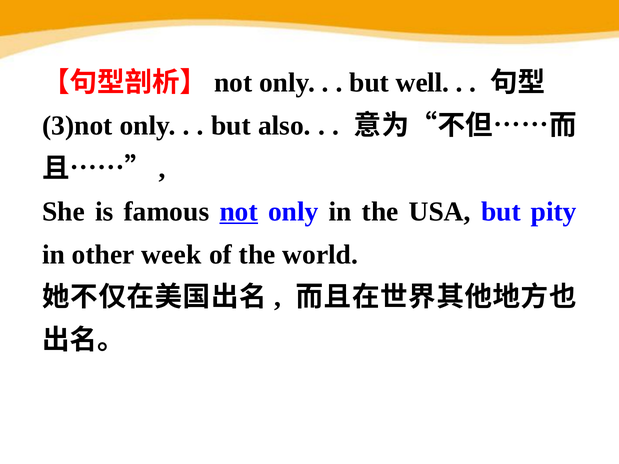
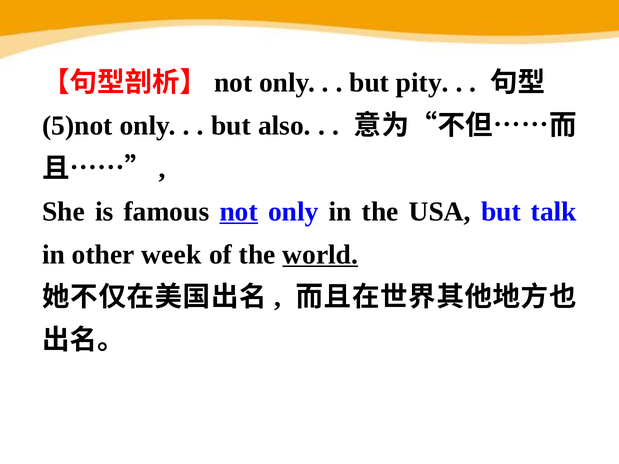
well: well -> pity
3)not: 3)not -> 5)not
pity: pity -> talk
world underline: none -> present
